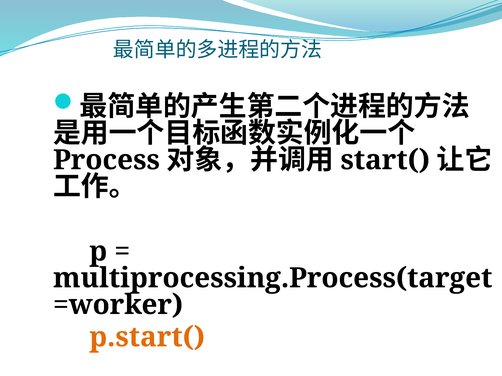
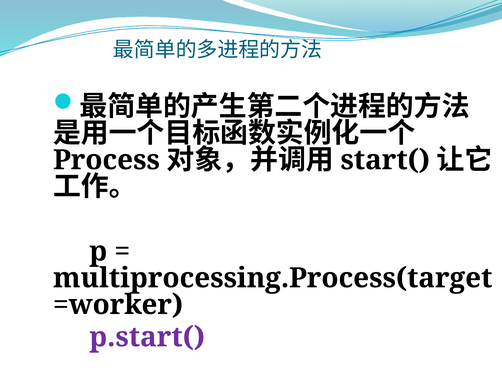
p.start( colour: orange -> purple
